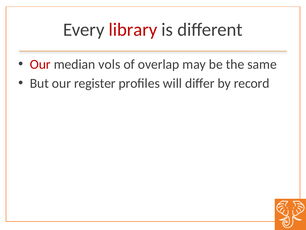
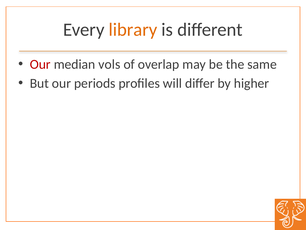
library colour: red -> orange
register: register -> periods
record: record -> higher
